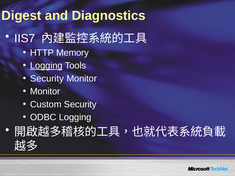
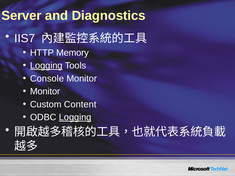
Digest: Digest -> Server
Security at (47, 79): Security -> Console
Custom Security: Security -> Content
Logging at (75, 117) underline: none -> present
